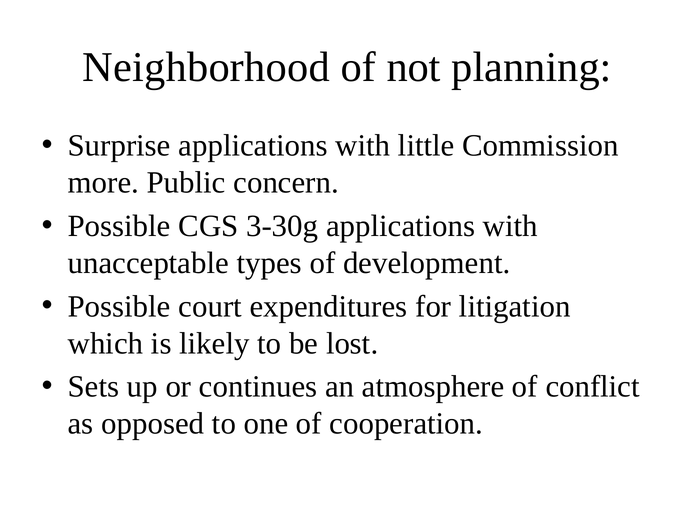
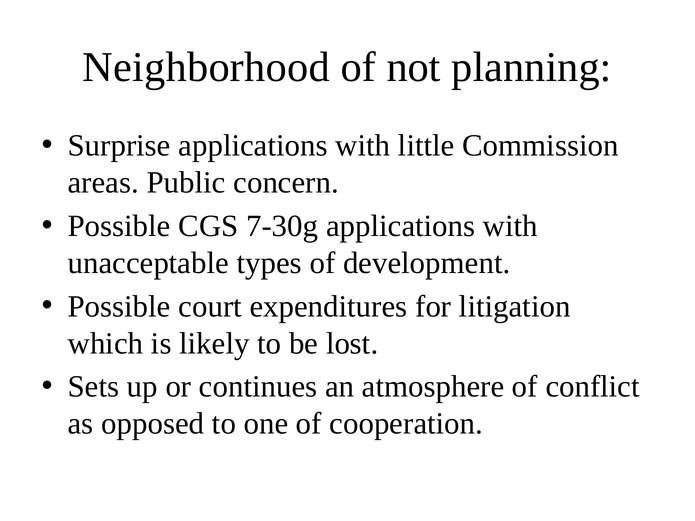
more: more -> areas
3-30g: 3-30g -> 7-30g
